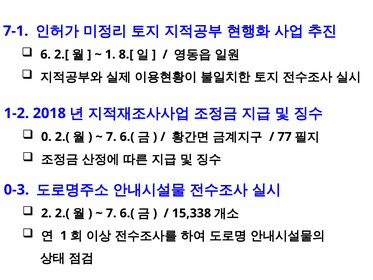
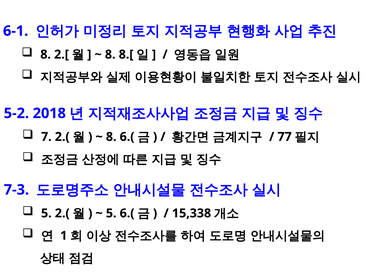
7-1: 7-1 -> 6-1
6 at (46, 54): 6 -> 8
1 at (110, 54): 1 -> 8
1-2: 1-2 -> 5-2
0: 0 -> 7
7 at (111, 137): 7 -> 8
0-3: 0-3 -> 7-3
2 at (46, 213): 2 -> 5
7 at (111, 213): 7 -> 5
